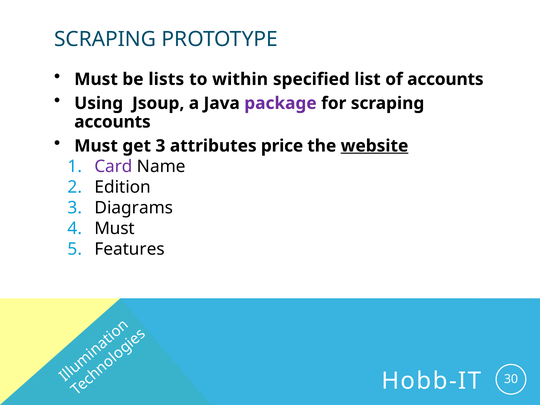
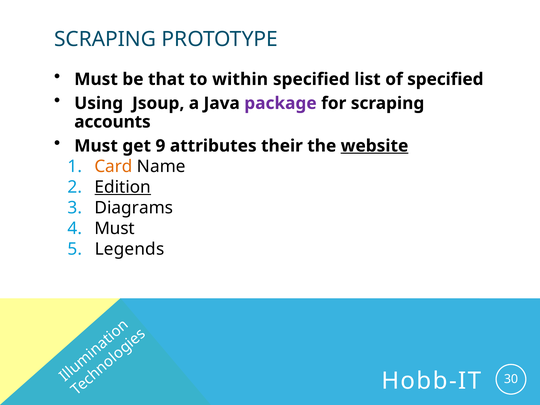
lists: lists -> that
of accounts: accounts -> specified
get 3: 3 -> 9
price: price -> their
Card colour: purple -> orange
Edition underline: none -> present
Features: Features -> Legends
